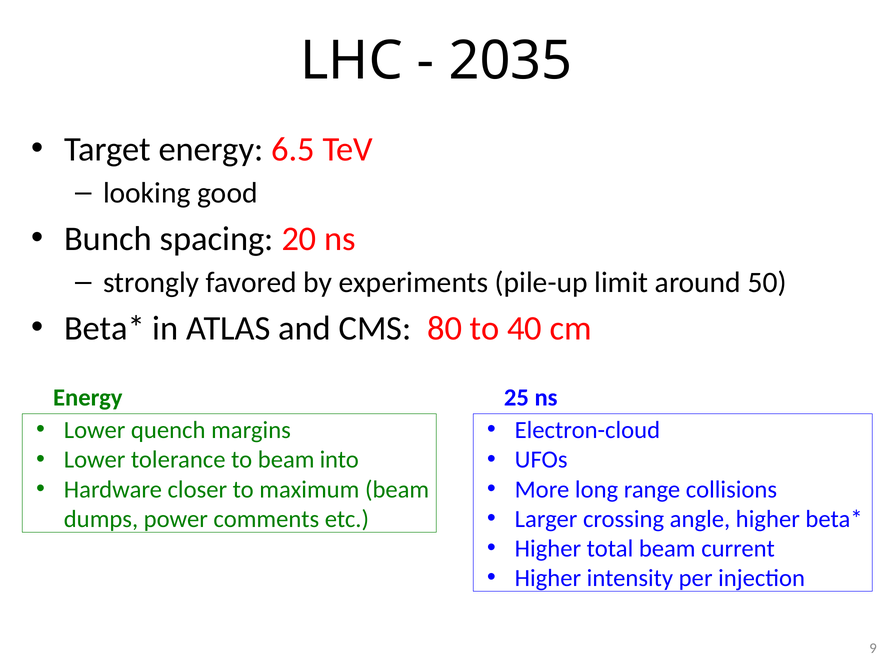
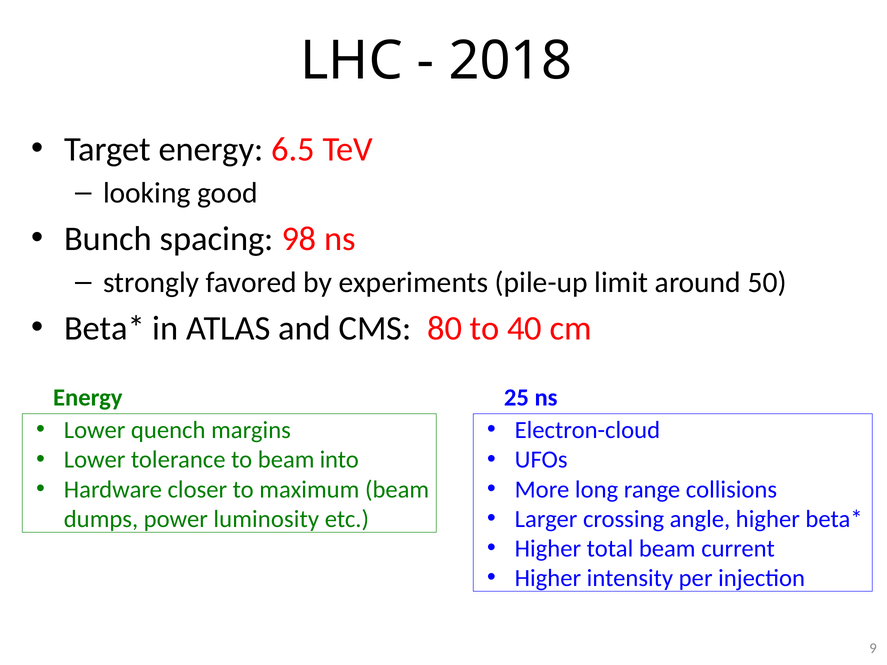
2035: 2035 -> 2018
20: 20 -> 98
comments: comments -> luminosity
